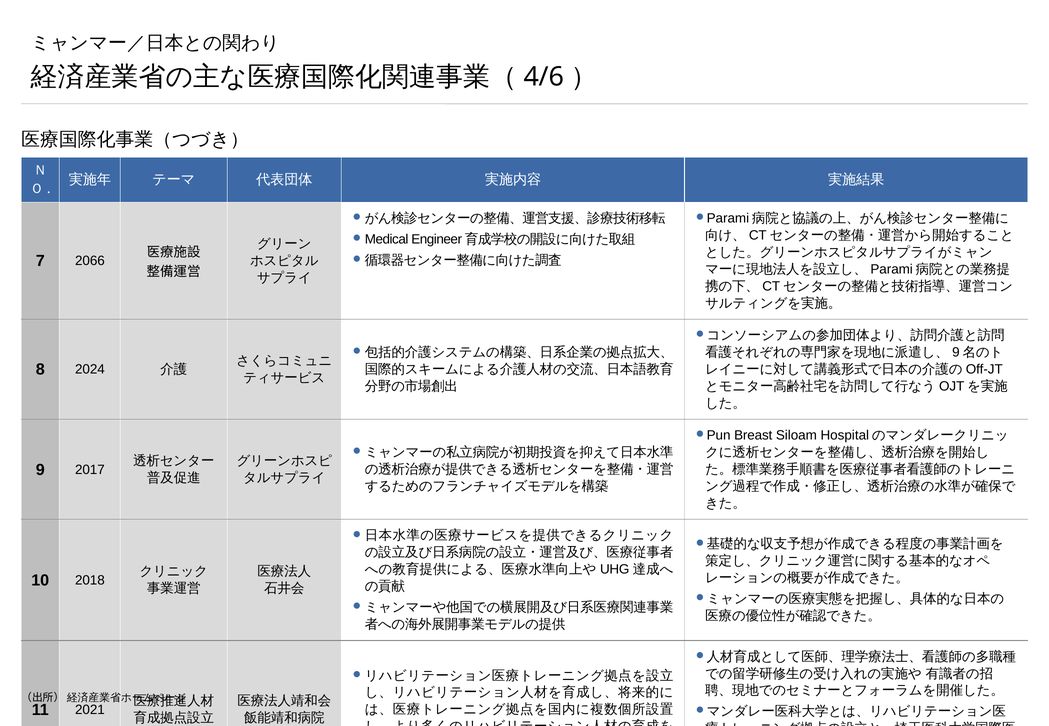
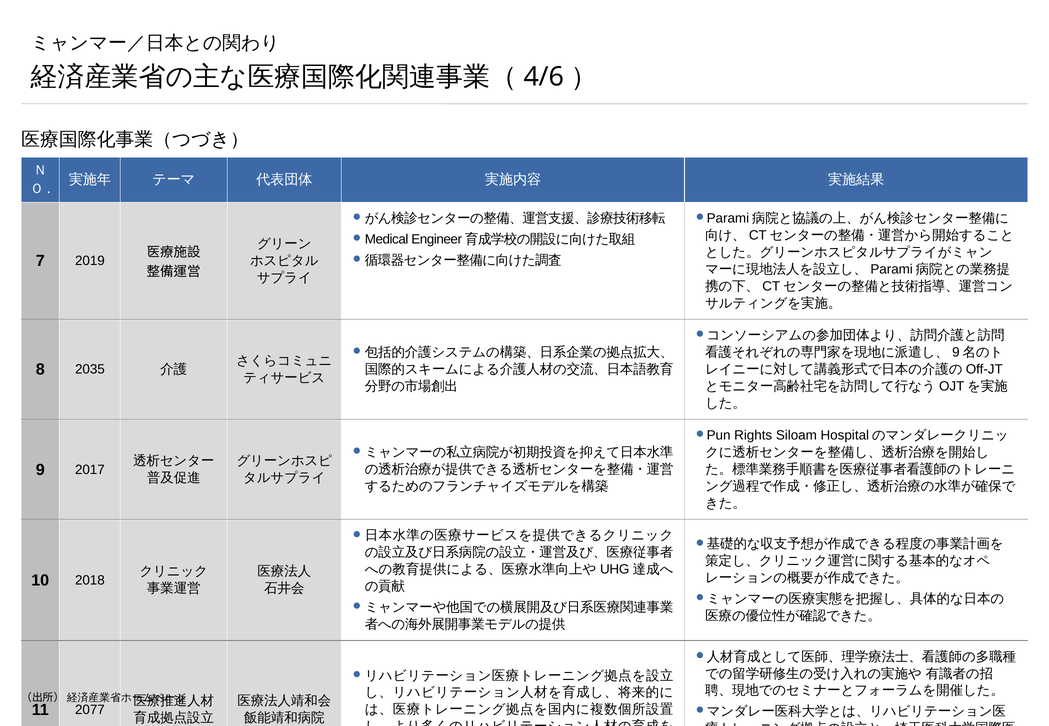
2066: 2066 -> 2019
2024: 2024 -> 2035
Breast: Breast -> Rights
2021: 2021 -> 2077
